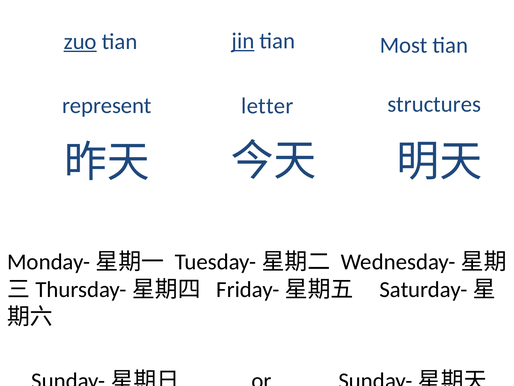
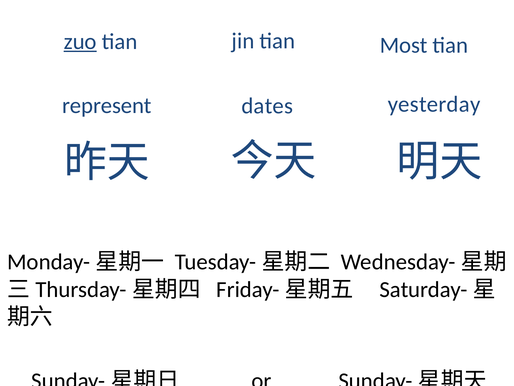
jin underline: present -> none
structures: structures -> yesterday
letter: letter -> dates
